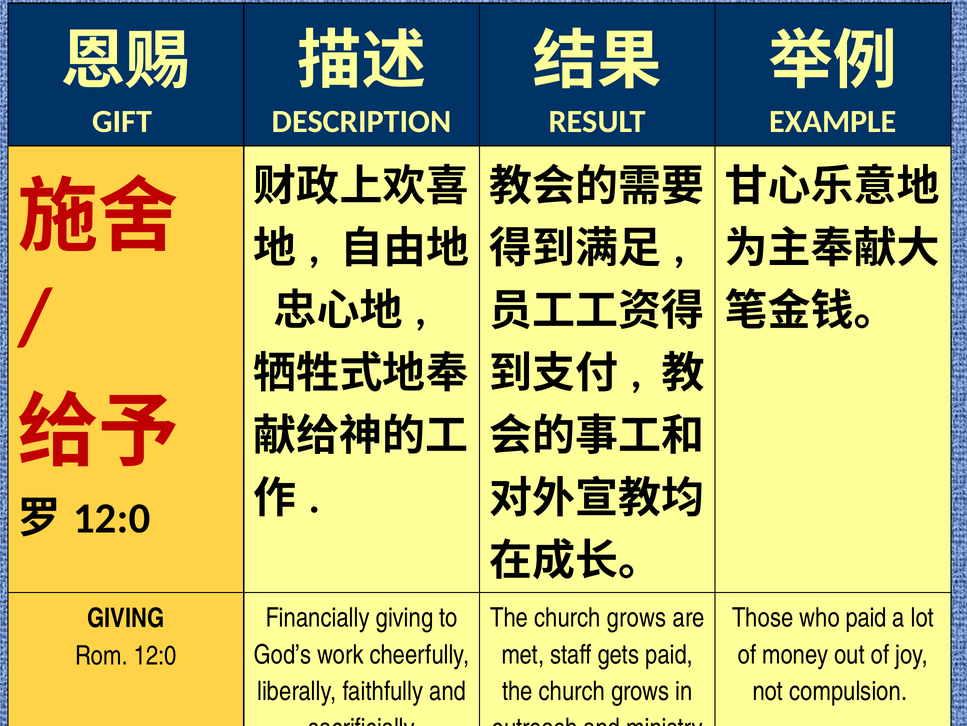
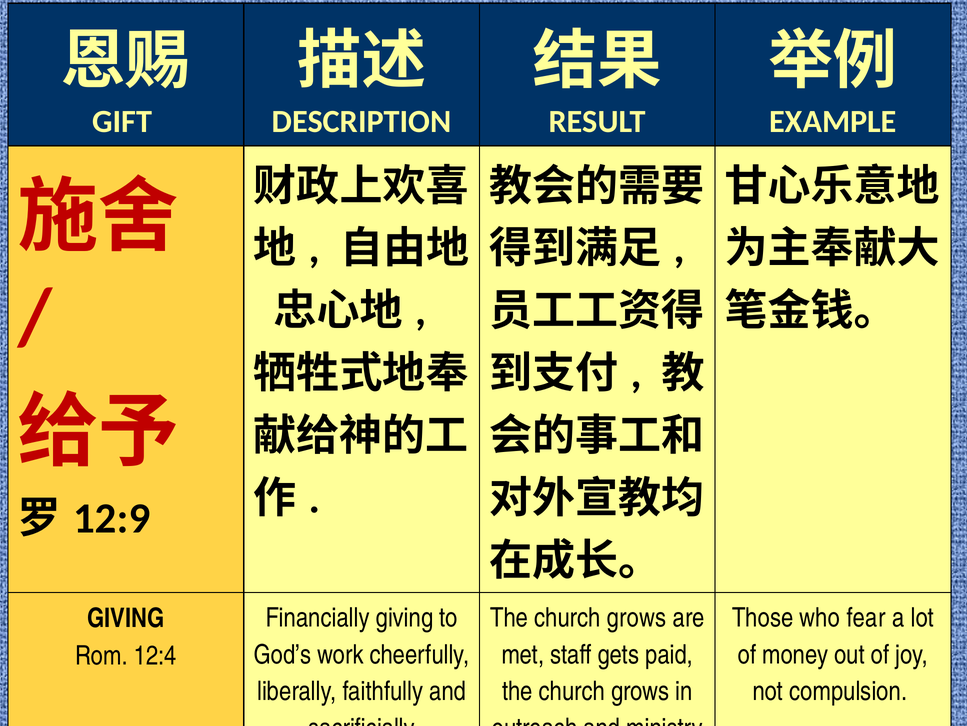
12:0 at (112, 518): 12:0 -> 12:9
who paid: paid -> fear
Rom 12:0: 12:0 -> 12:4
